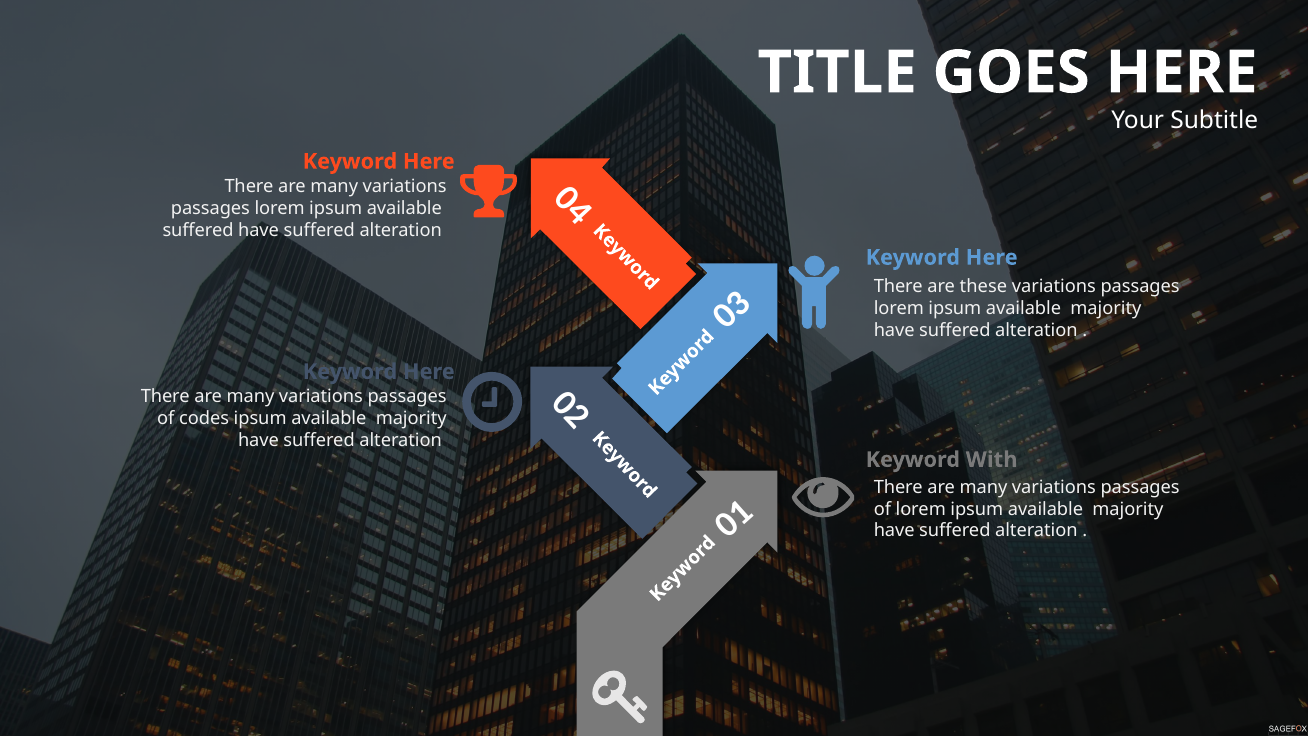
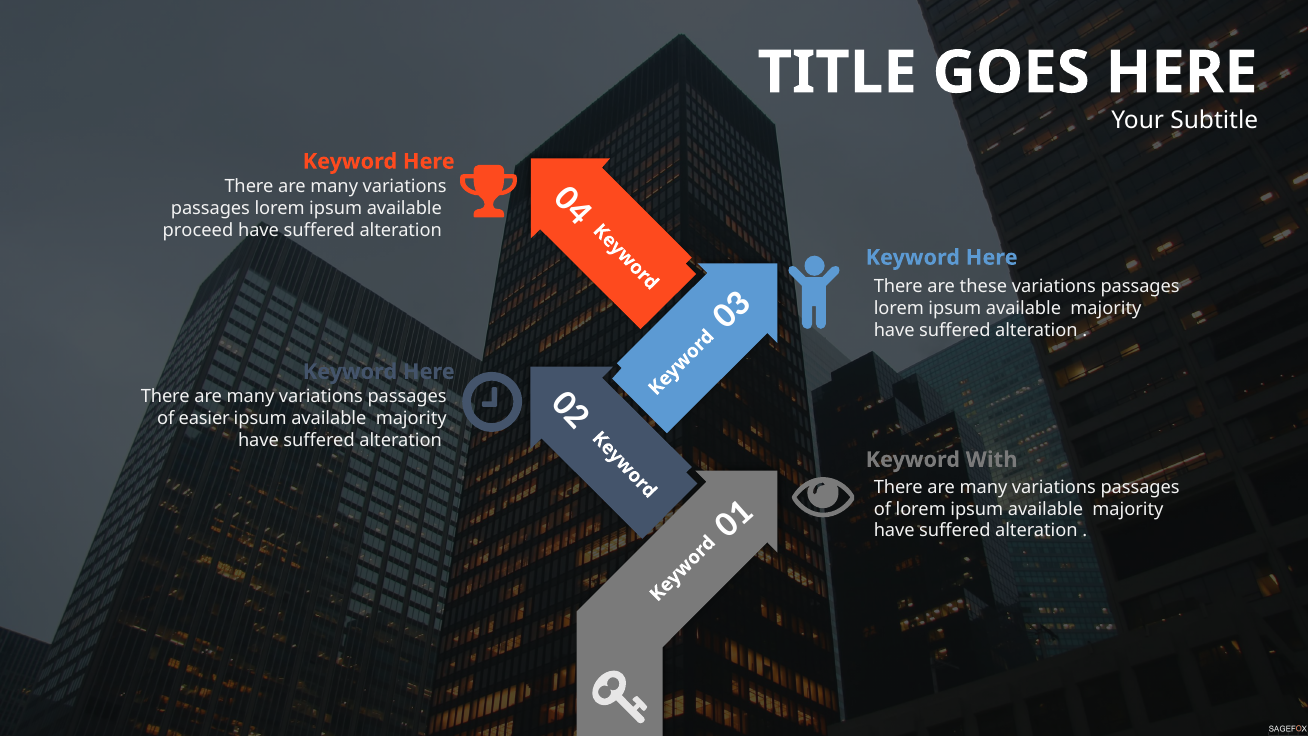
suffered at (198, 230): suffered -> proceed
codes: codes -> easier
